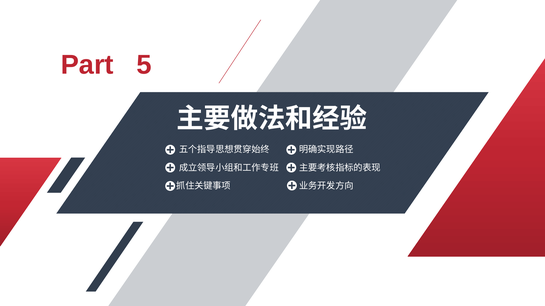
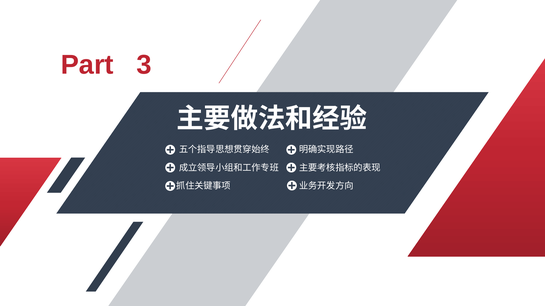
5: 5 -> 3
